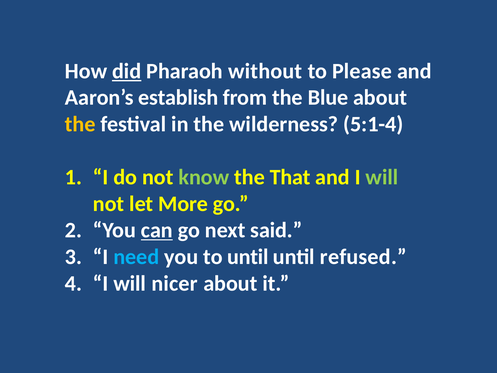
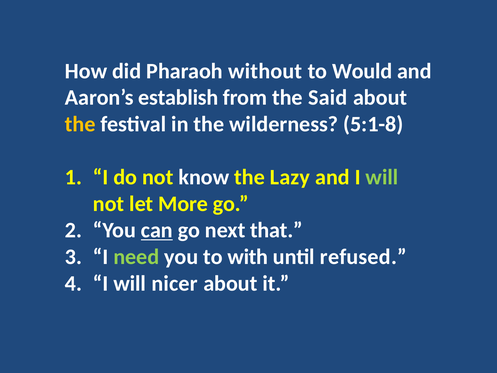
did underline: present -> none
Please: Please -> Would
Blue: Blue -> Said
5:1-4: 5:1-4 -> 5:1-8
know colour: light green -> white
That: That -> Lazy
said: said -> that
need colour: light blue -> light green
to until: until -> with
